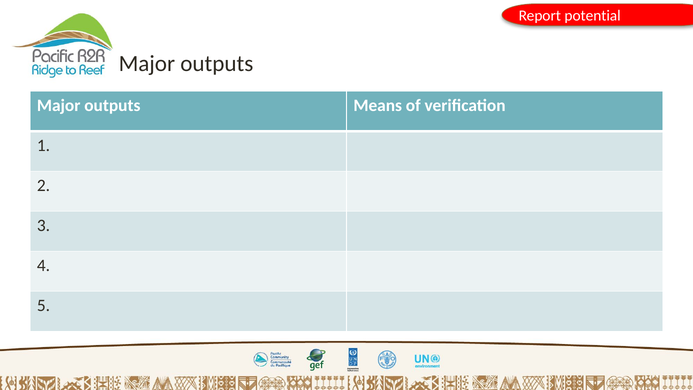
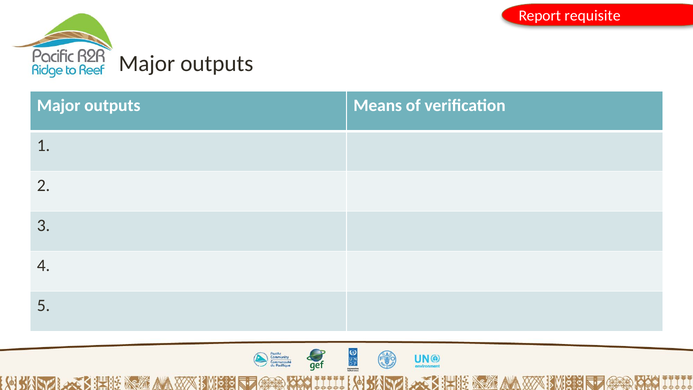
potential: potential -> requisite
